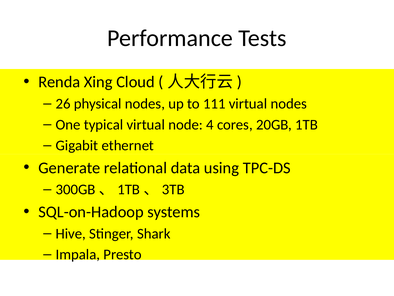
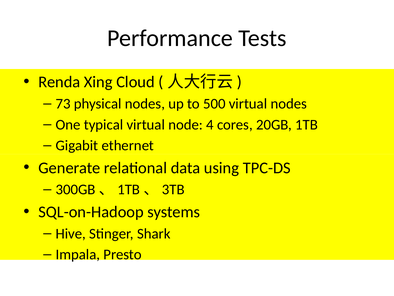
26: 26 -> 73
111: 111 -> 500
